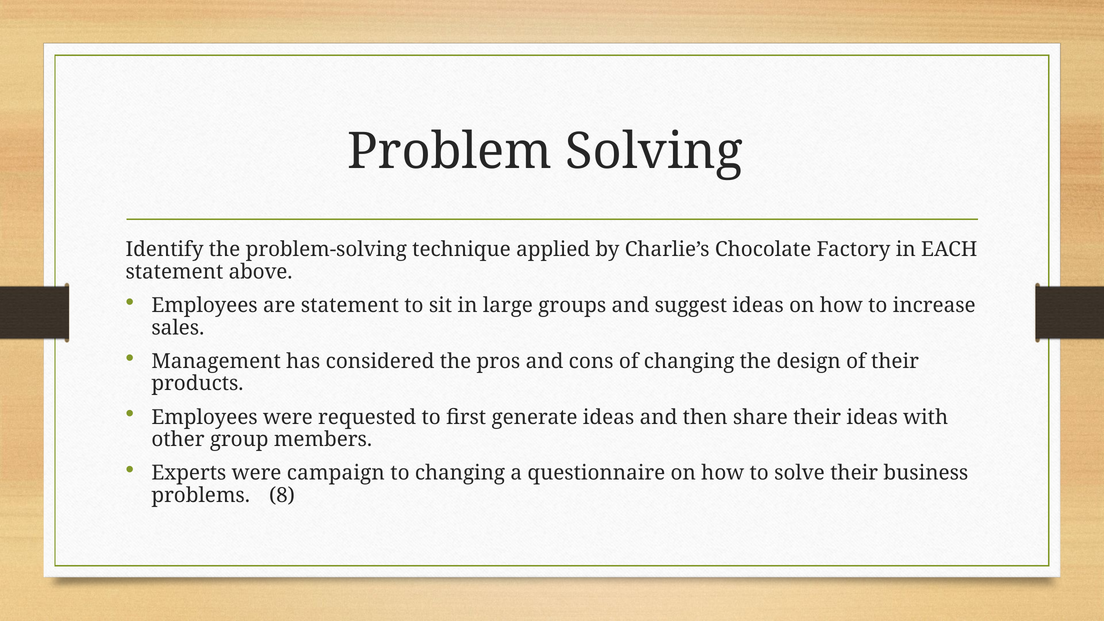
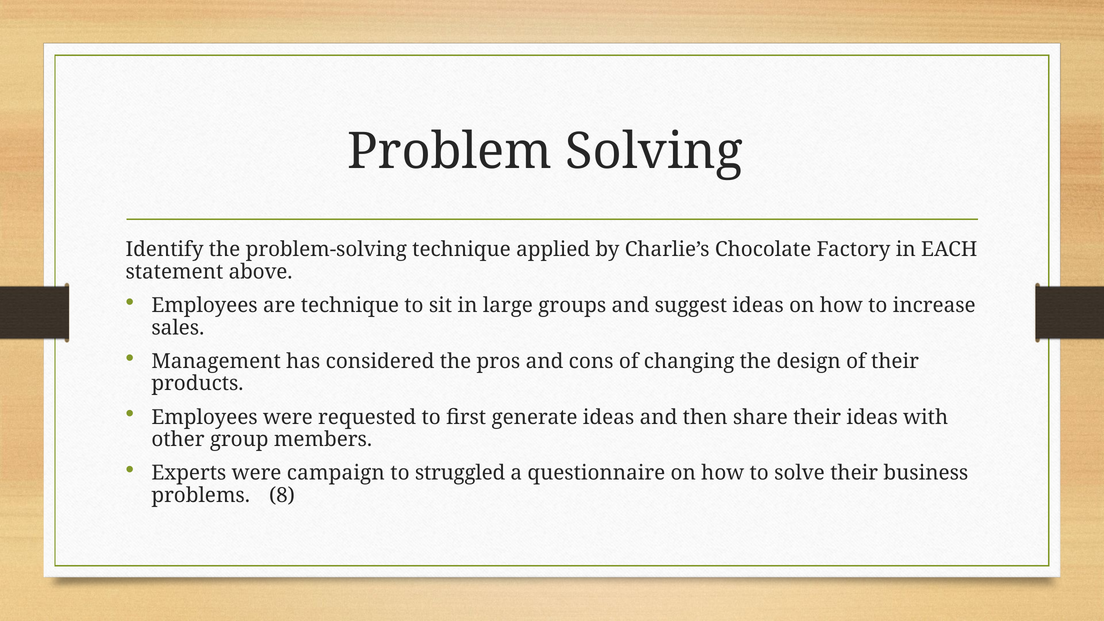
are statement: statement -> technique
to changing: changing -> struggled
